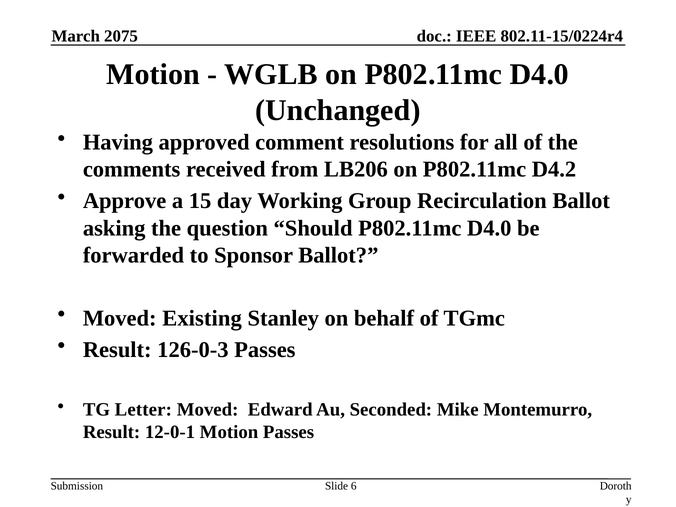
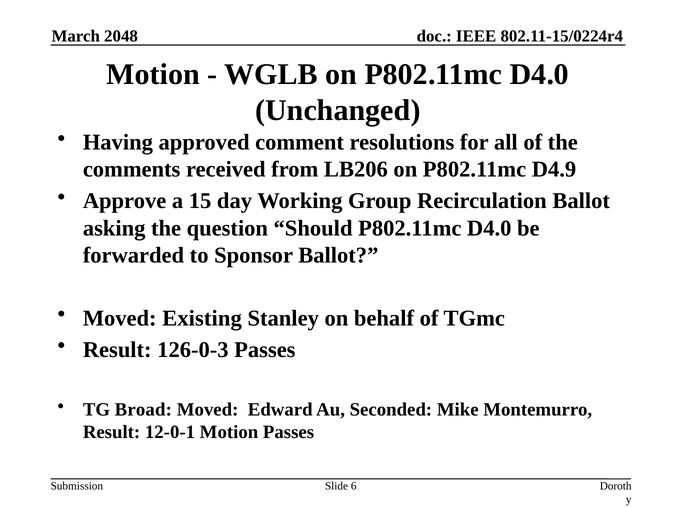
2075: 2075 -> 2048
D4.2: D4.2 -> D4.9
Letter: Letter -> Broad
